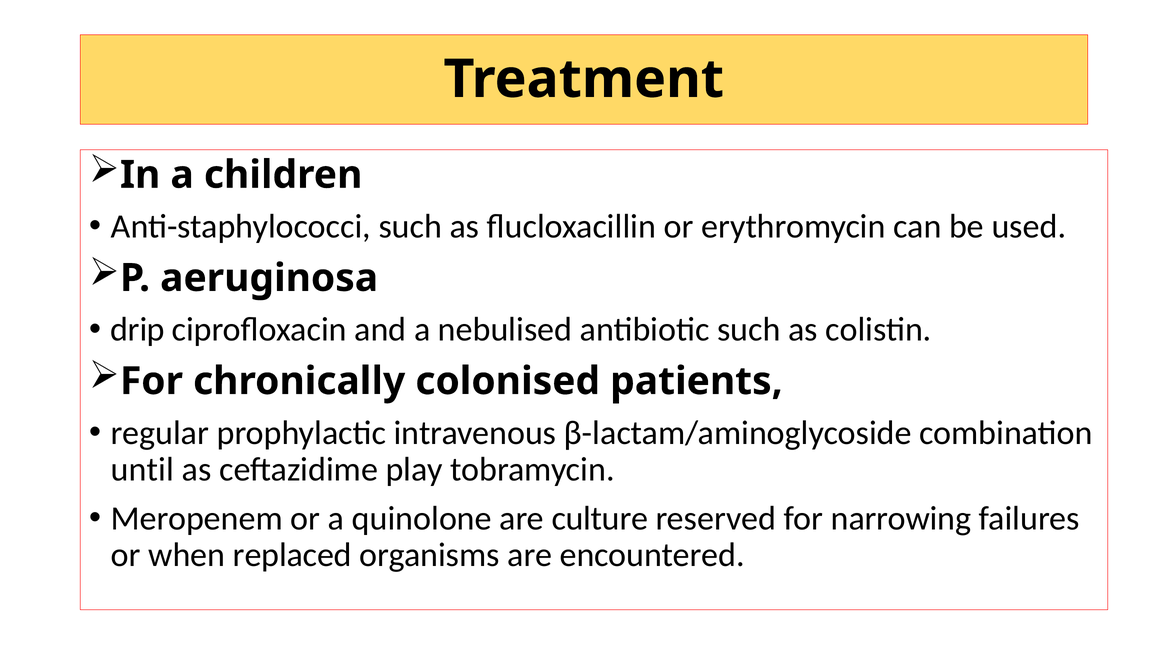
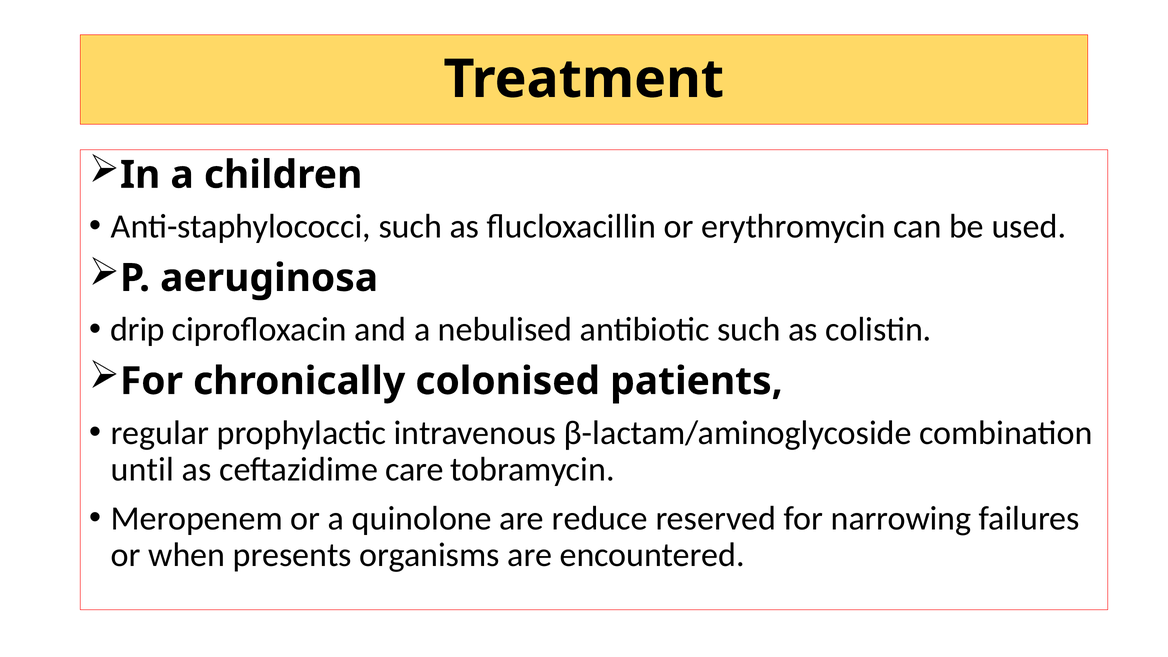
play: play -> care
culture: culture -> reduce
replaced: replaced -> presents
